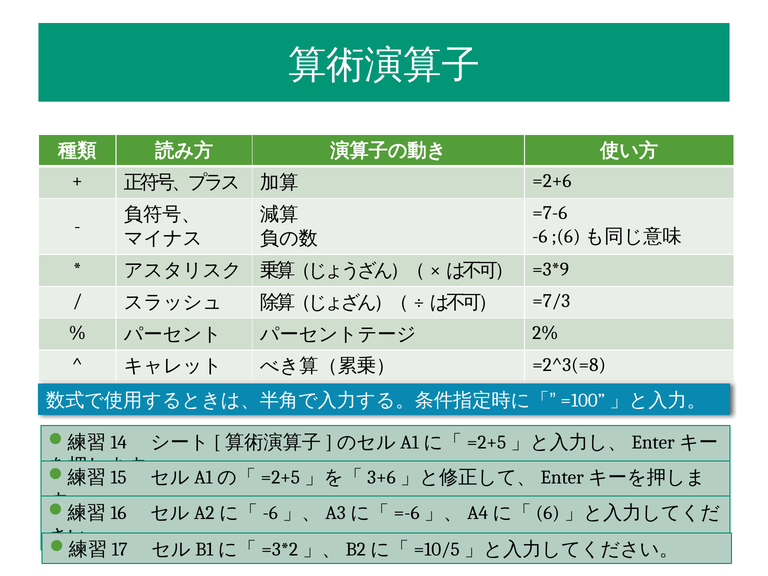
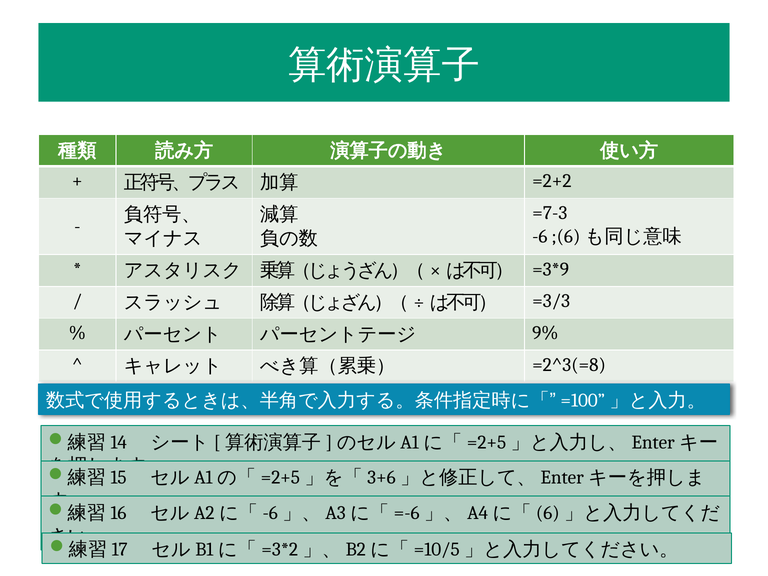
=2+6: =2+6 -> =2+2
=7-6: =7-6 -> =7-3
=7/3: =7/3 -> =3/3
2%: 2% -> 9%
